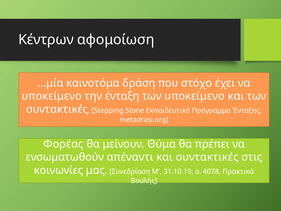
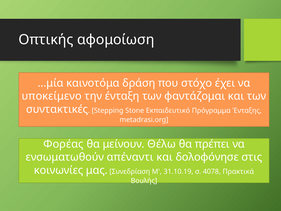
Κέντρων: Κέντρων -> Οπτικής
των υποκείμενο: υποκείμενο -> φαντάζομαι
Θύμα: Θύμα -> Θέλω
και συντακτικές: συντακτικές -> δολοφόνησε
